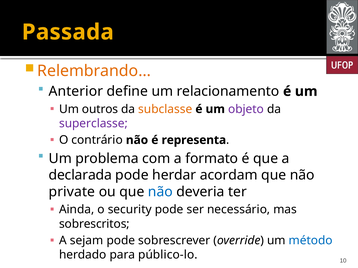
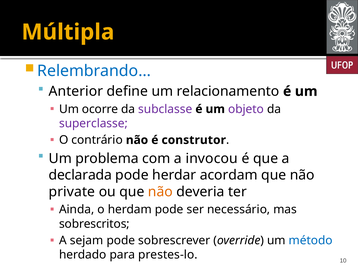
Passada: Passada -> Múltipla
Relembrando… colour: orange -> blue
outros: outros -> ocorre
subclasse colour: orange -> purple
representa: representa -> construtor
formato: formato -> invocou
não at (160, 192) colour: blue -> orange
security: security -> herdam
público-lo: público-lo -> prestes-lo
